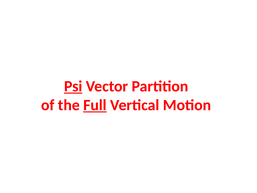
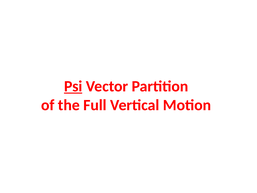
Full underline: present -> none
